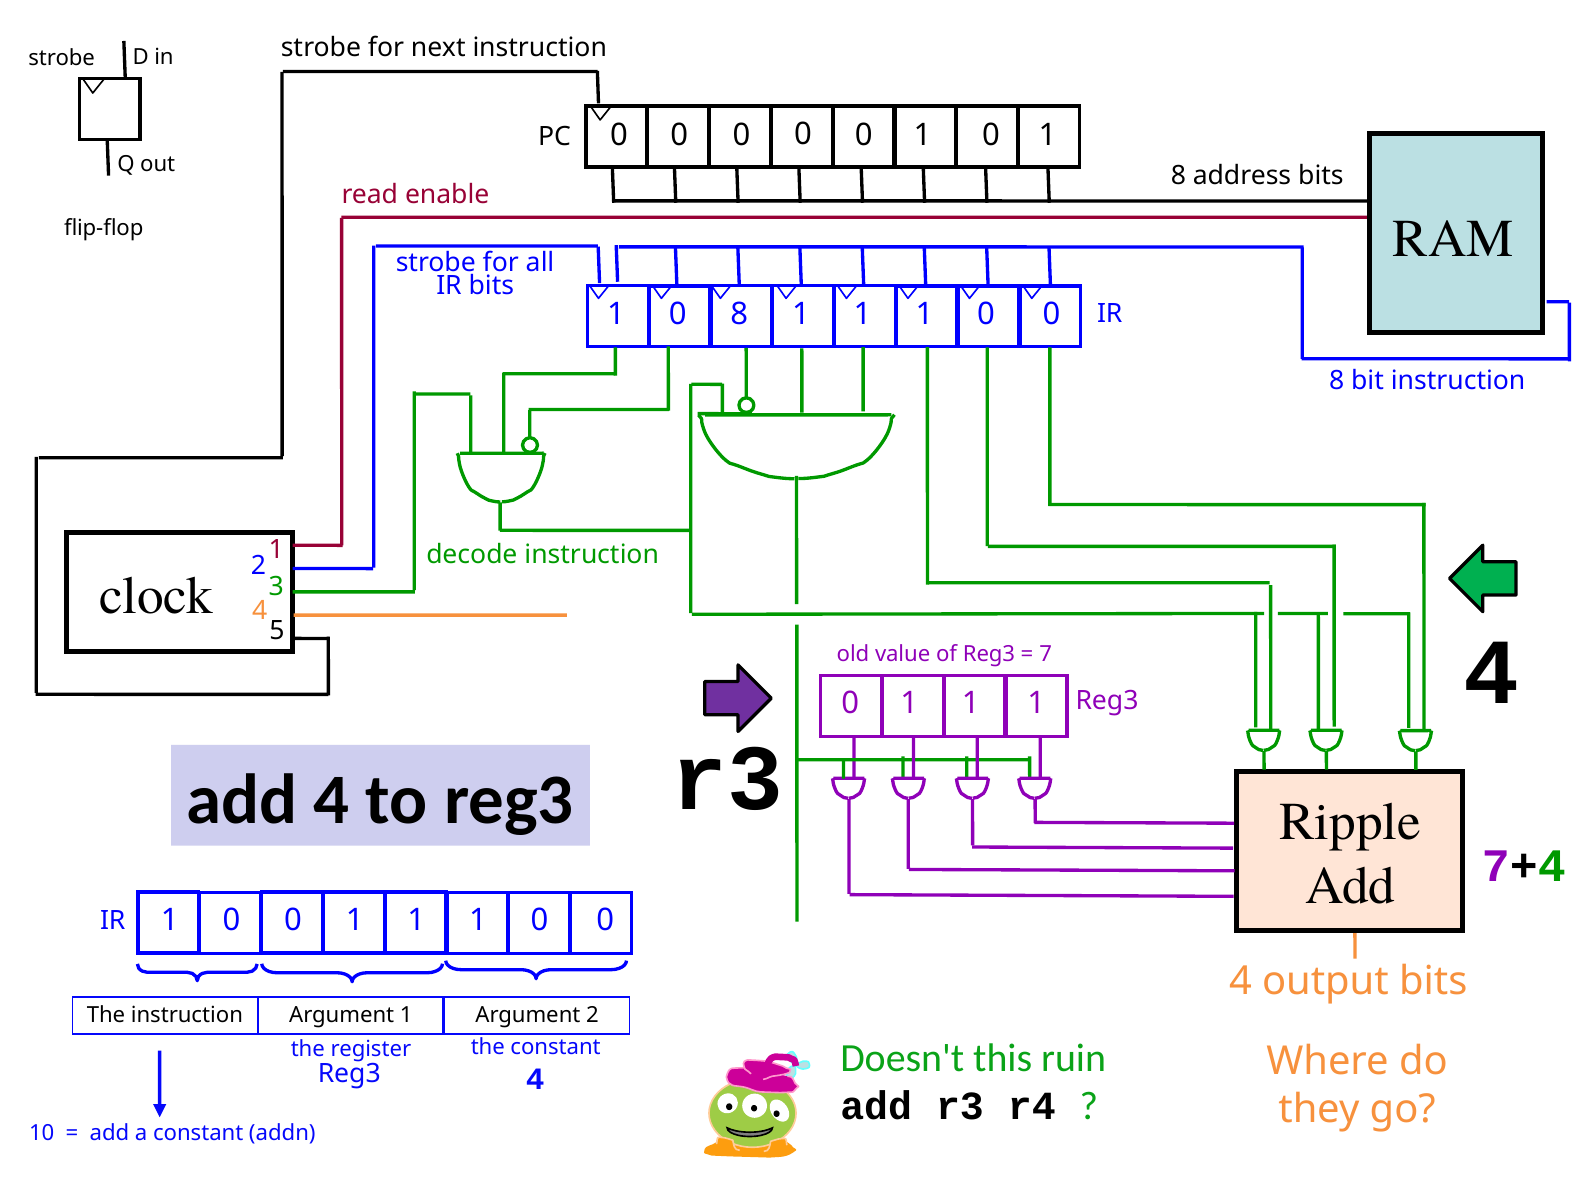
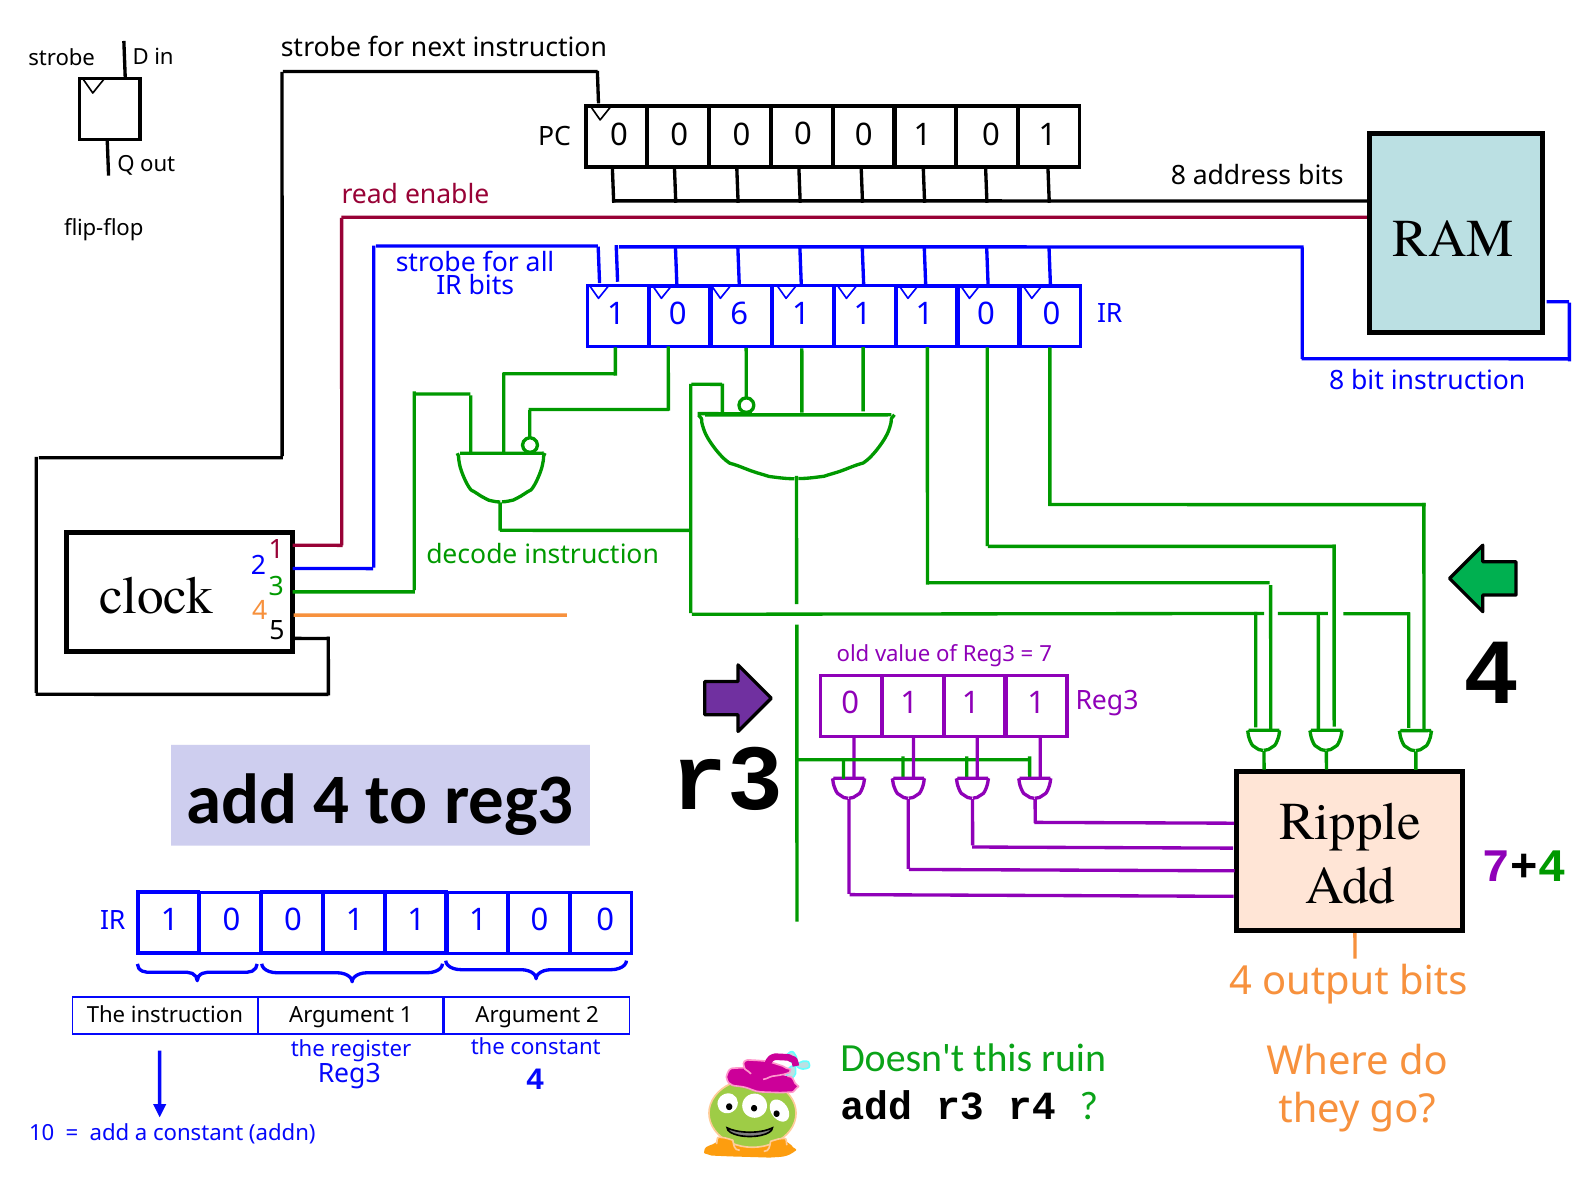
0 8: 8 -> 6
